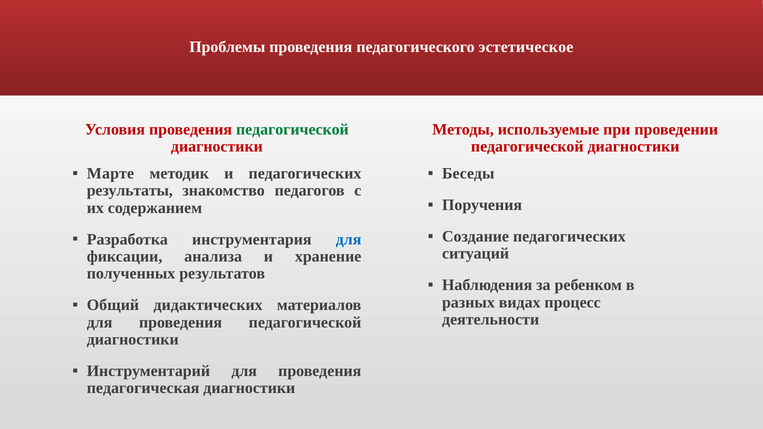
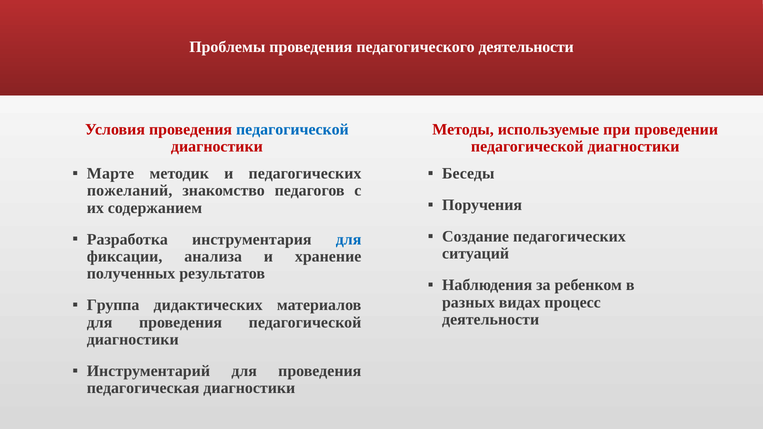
педагогического эстетическое: эстетическое -> деятельности
педагогической at (292, 130) colour: green -> blue
результаты: результаты -> пожеланий
Общий: Общий -> Группа
